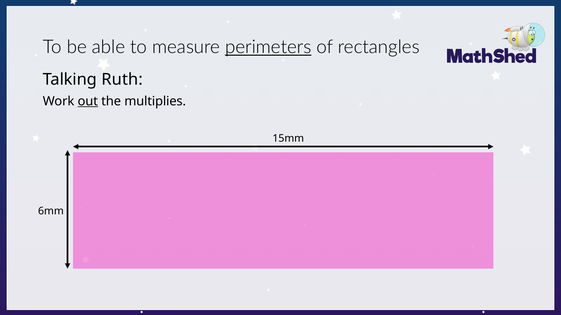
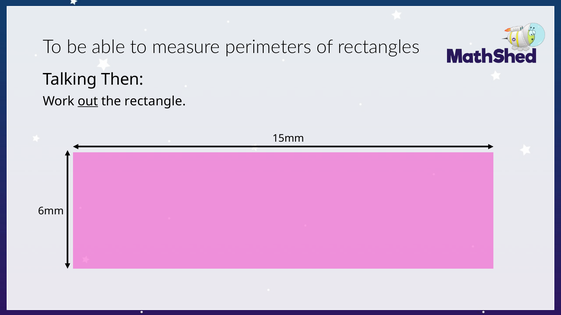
perimeters underline: present -> none
Ruth: Ruth -> Then
multiplies: multiplies -> rectangle
